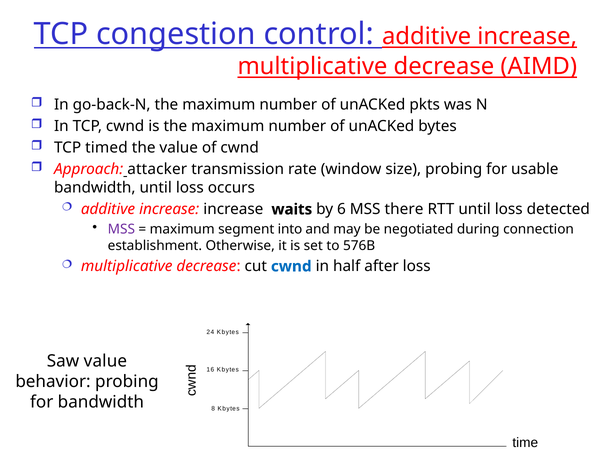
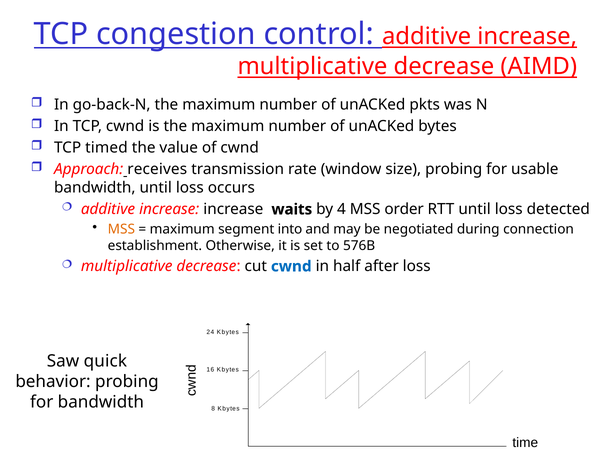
attacker: attacker -> receives
6: 6 -> 4
there: there -> order
MSS at (121, 229) colour: purple -> orange
Saw value: value -> quick
